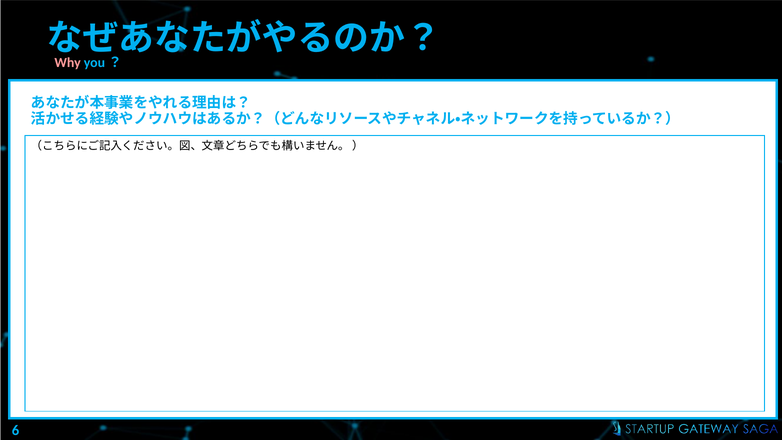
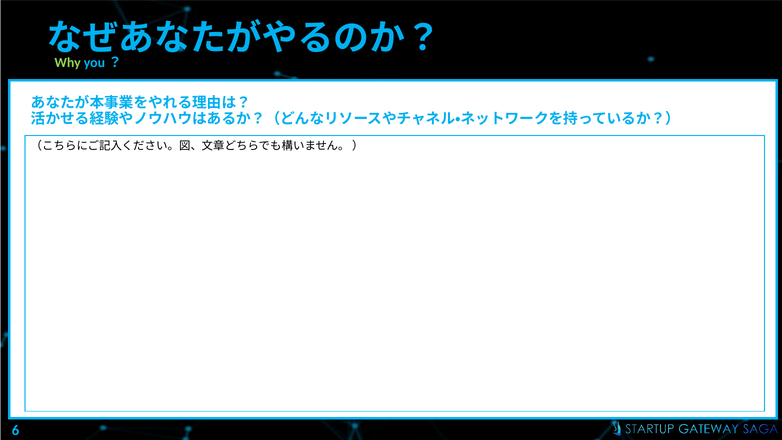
Why colour: pink -> light green
